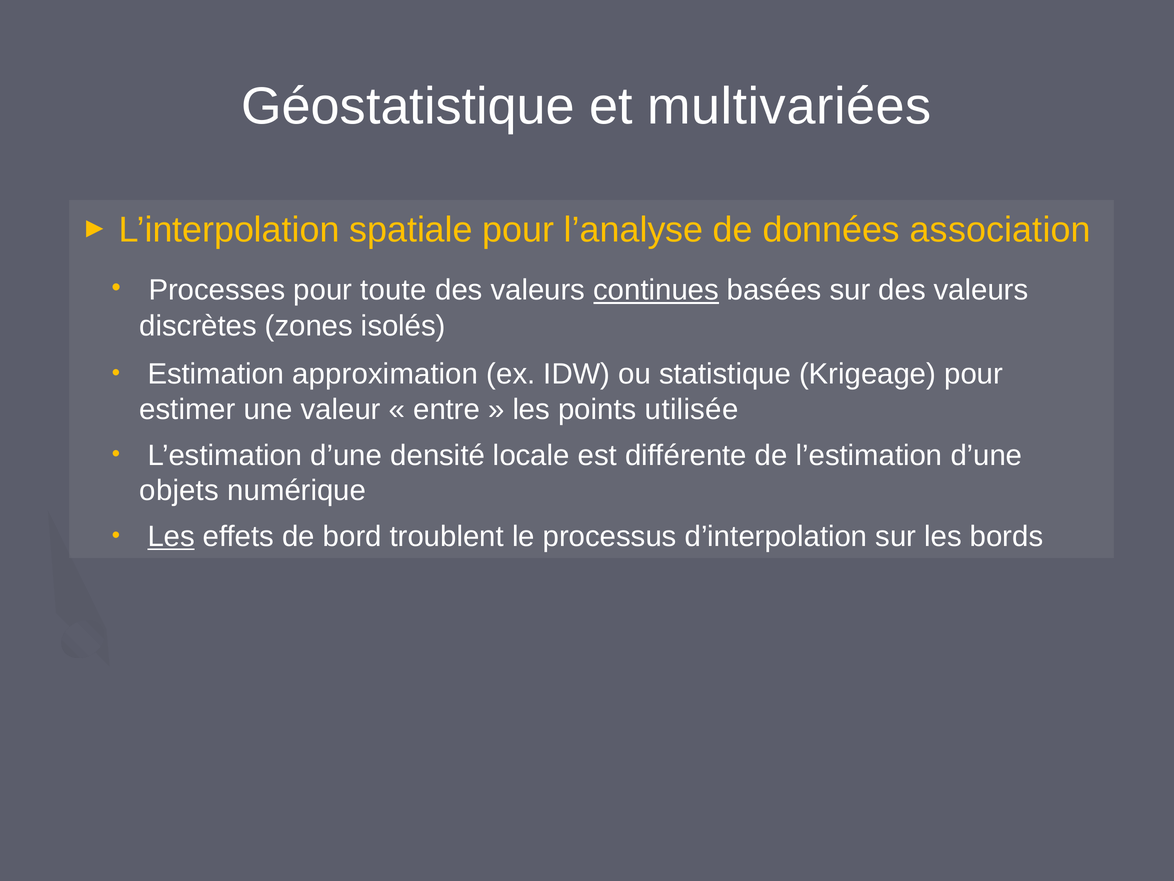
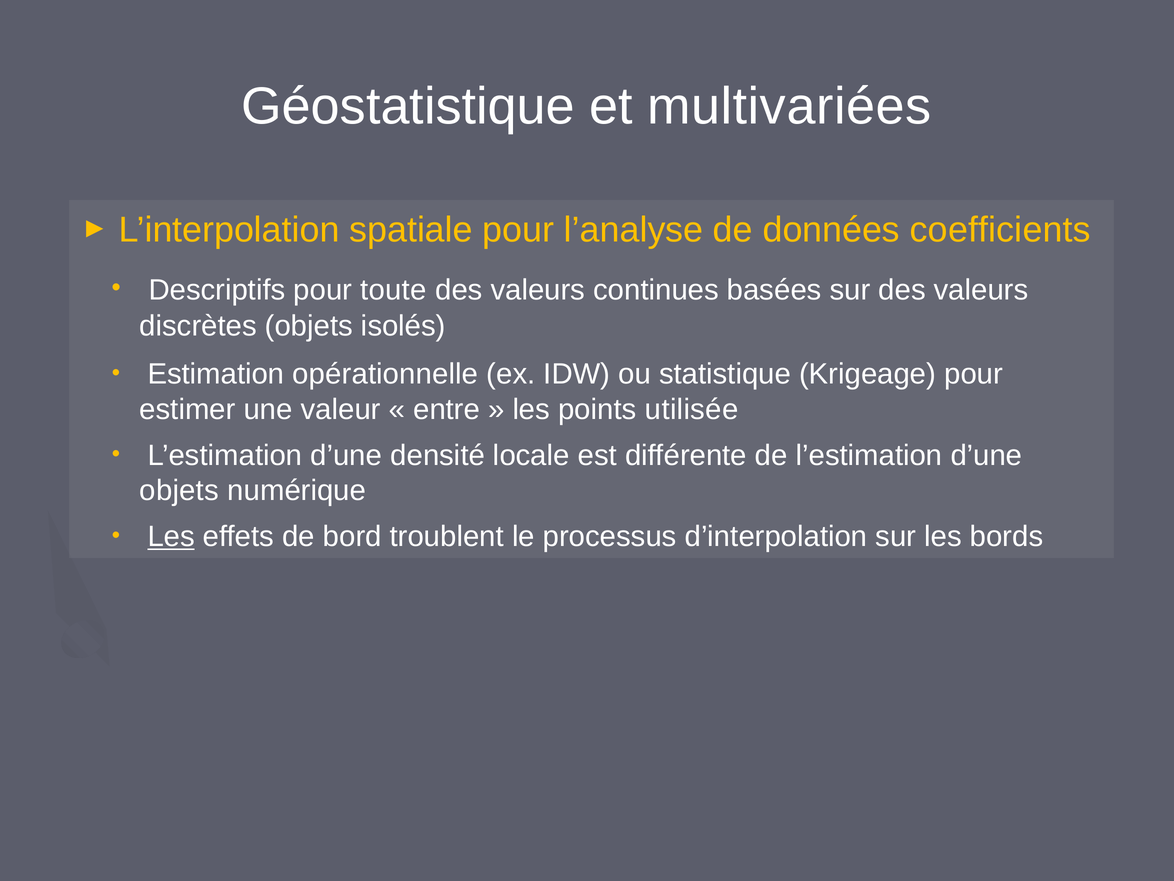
association: association -> coefficients
Processes: Processes -> Descriptifs
continues underline: present -> none
discrètes zones: zones -> objets
approximation: approximation -> opérationnelle
